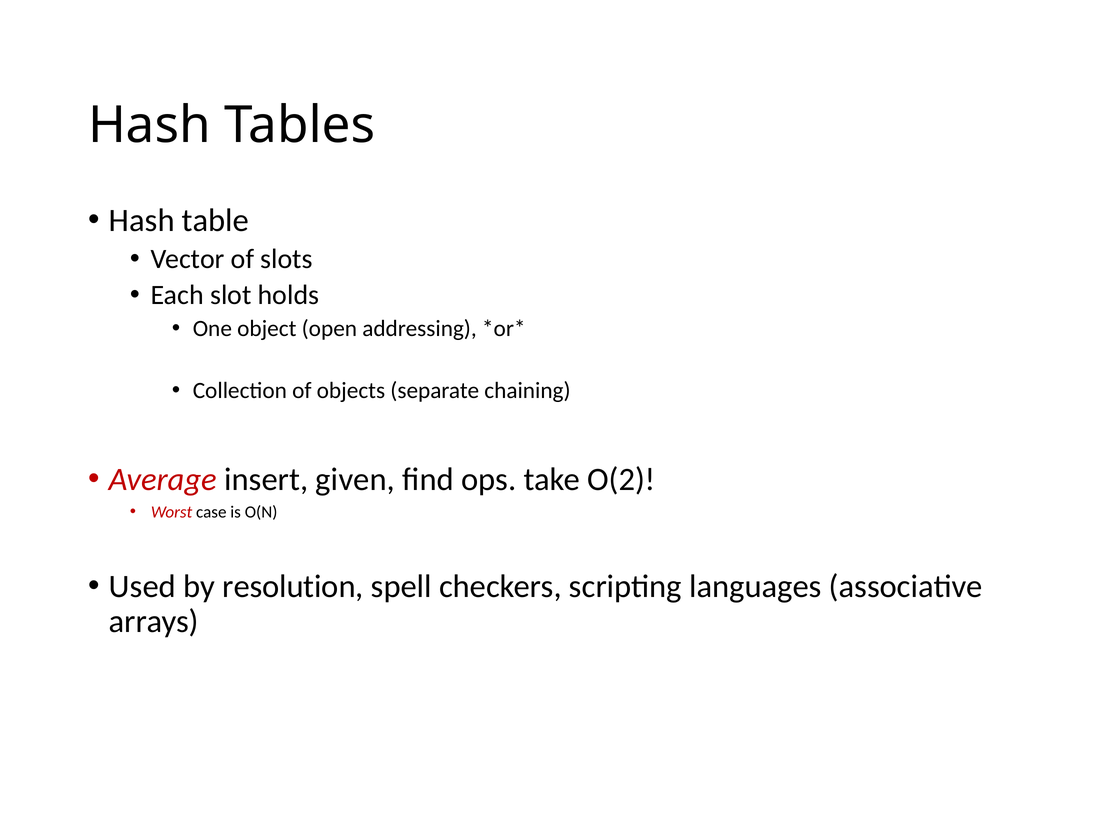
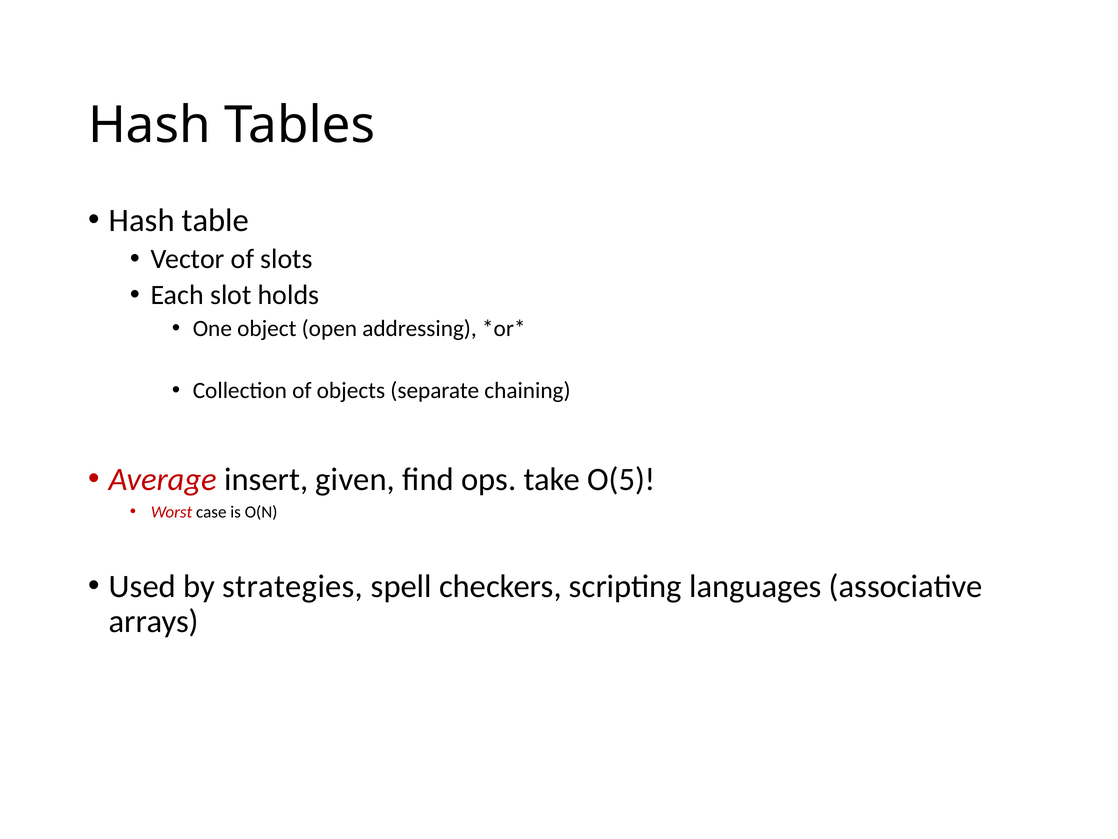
O(2: O(2 -> O(5
resolution: resolution -> strategies
